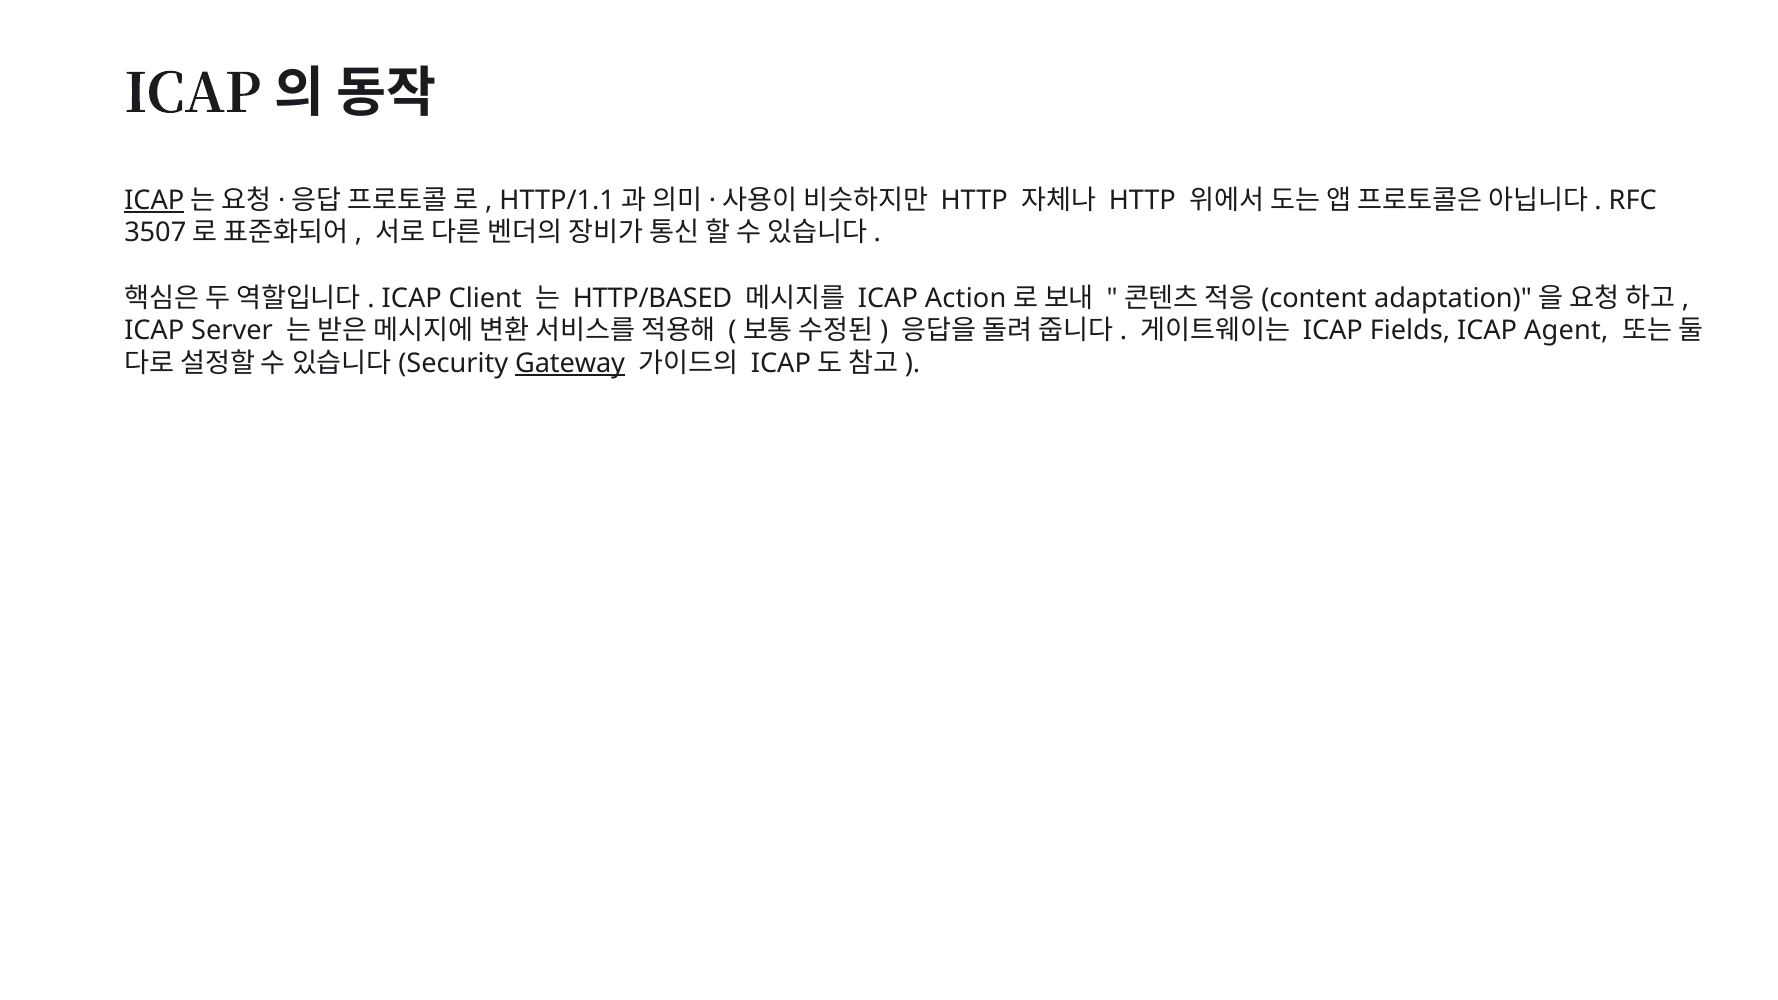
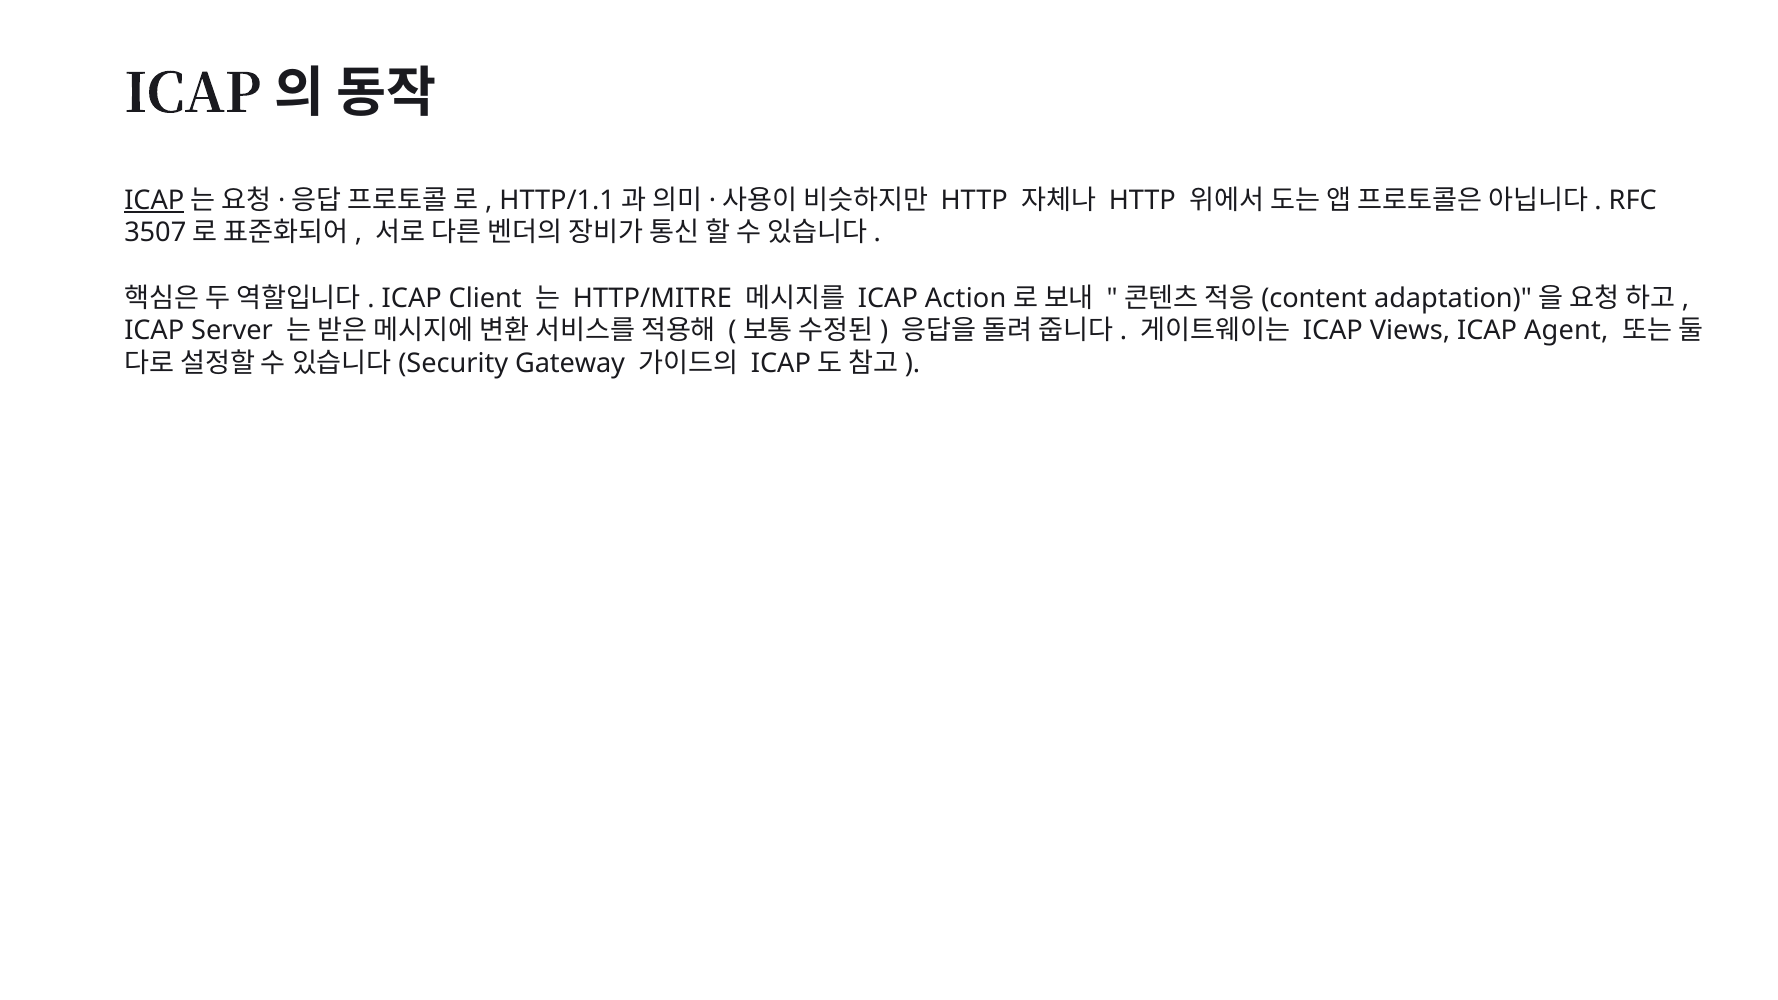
HTTP/BASED: HTTP/BASED -> HTTP/MITRE
Fields: Fields -> Views
Gateway underline: present -> none
